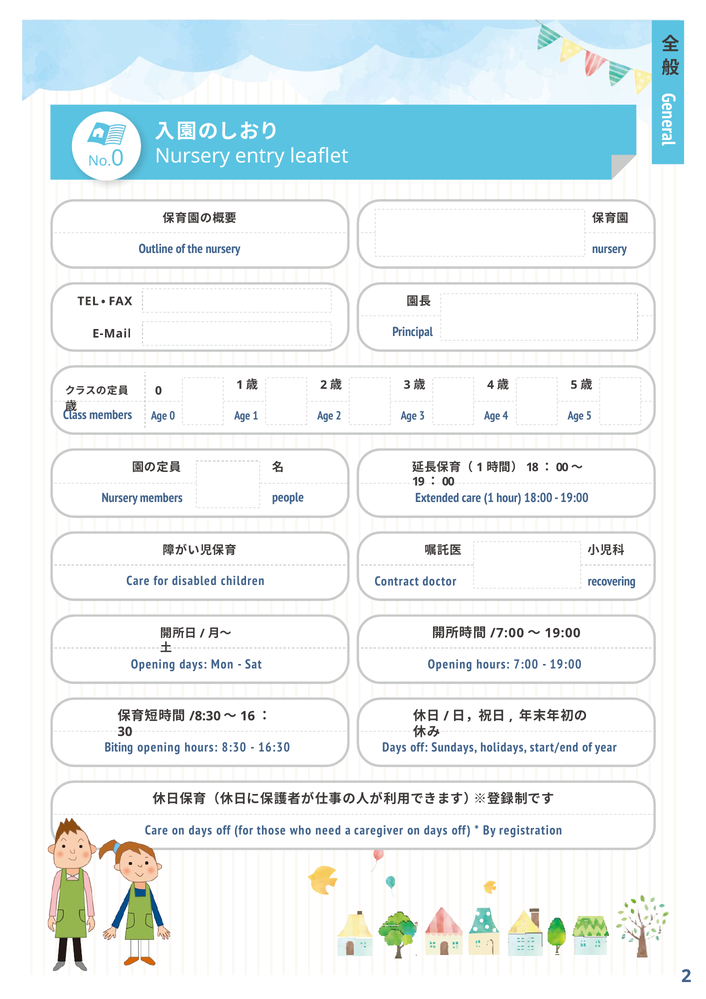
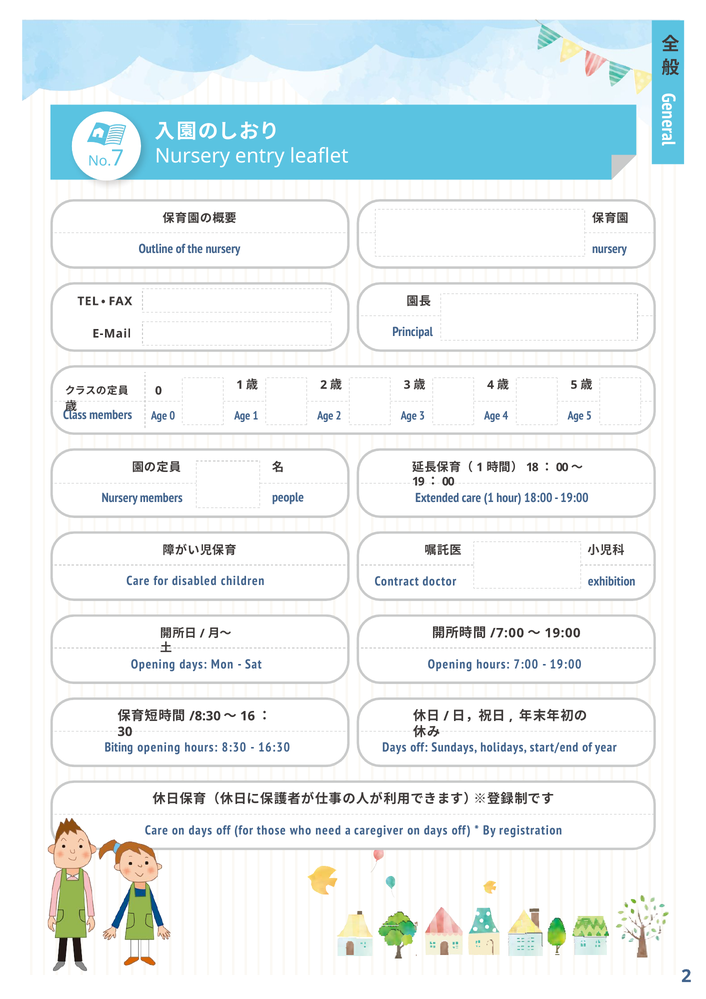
0 at (118, 158): 0 -> 7
recovering: recovering -> exhibition
